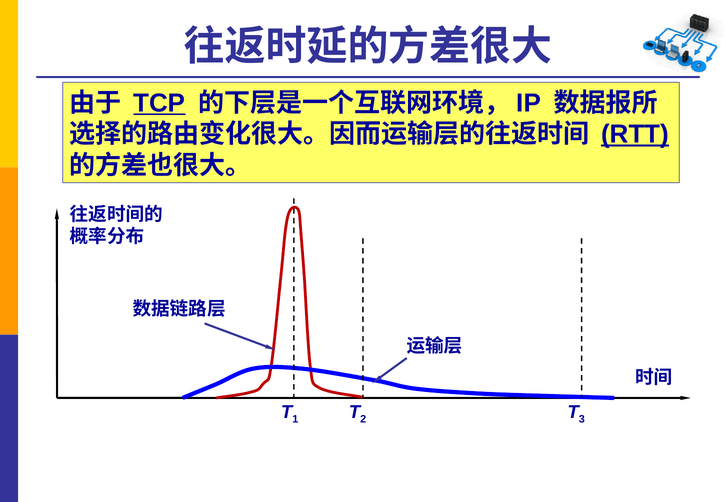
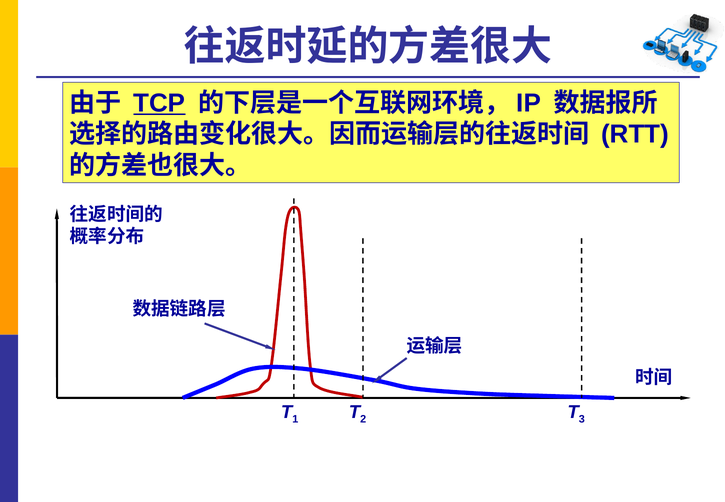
RTT underline: present -> none
